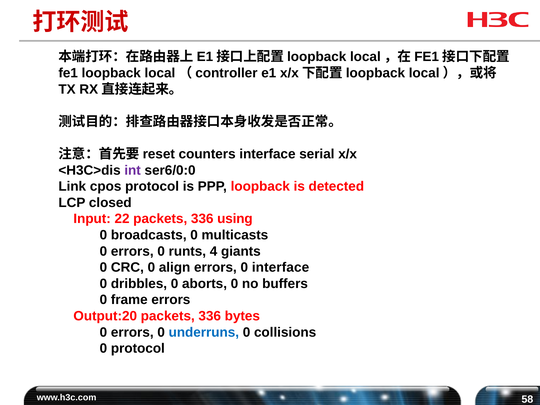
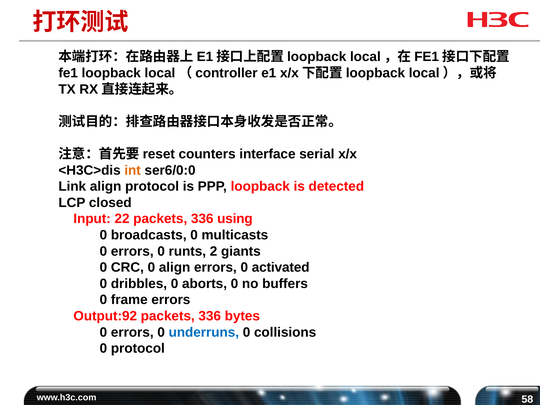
int colour: purple -> orange
Link cpos: cpos -> align
4: 4 -> 2
0 interface: interface -> activated
Output:20: Output:20 -> Output:92
